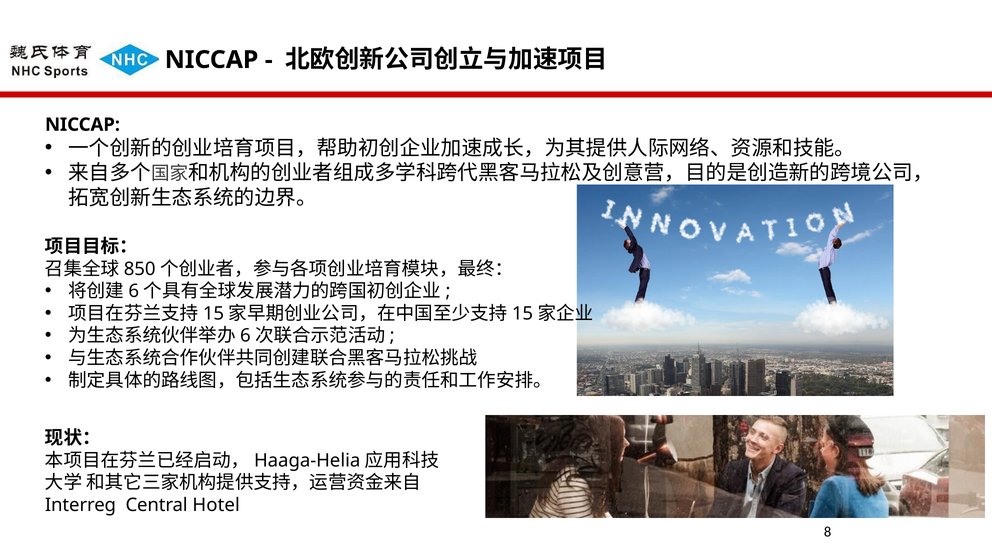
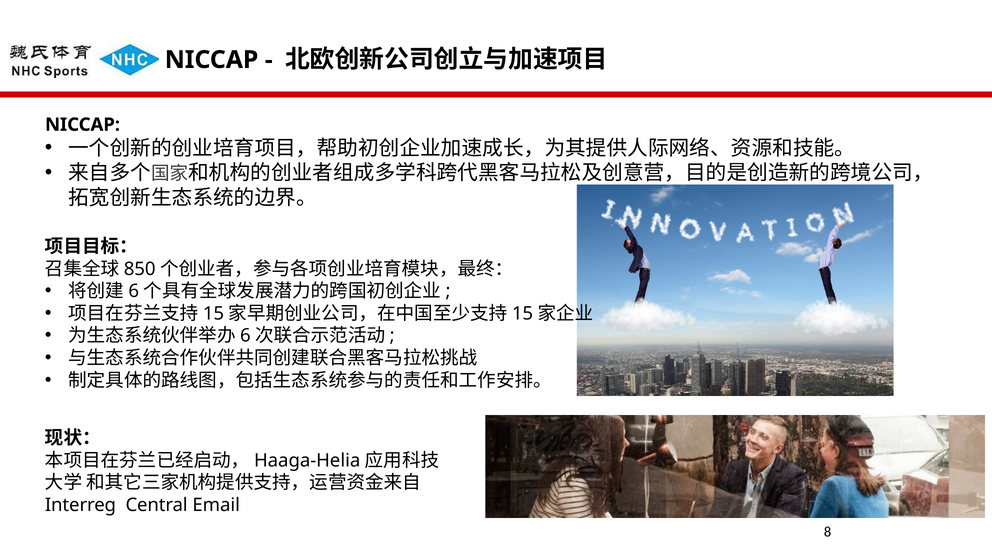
Hotel: Hotel -> Email
